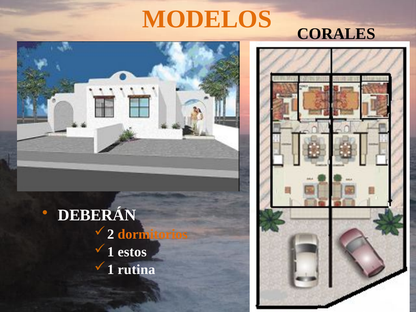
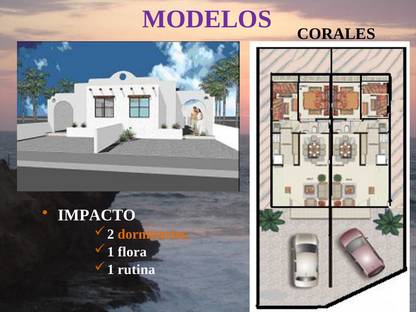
MODELOS colour: orange -> purple
DEBERÁN: DEBERÁN -> IMPACTO
estos: estos -> flora
